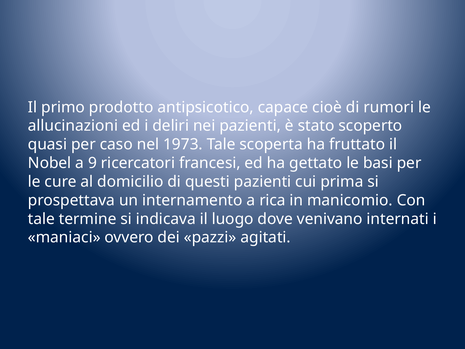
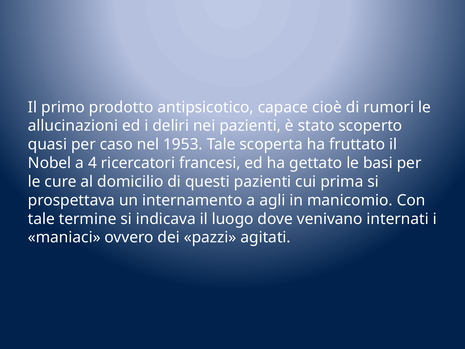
1973: 1973 -> 1953
9: 9 -> 4
rica: rica -> agli
